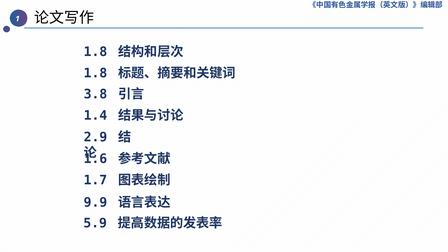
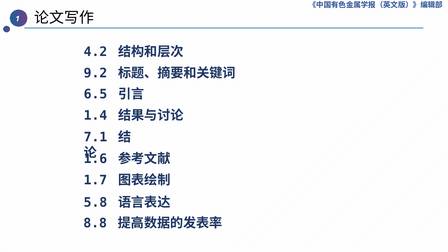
1.8 at (95, 52): 1.8 -> 4.2
1.8 at (95, 73): 1.8 -> 9.2
3.8: 3.8 -> 6.5
2.9: 2.9 -> 7.1
9.9: 9.9 -> 5.8
5.9: 5.9 -> 8.8
